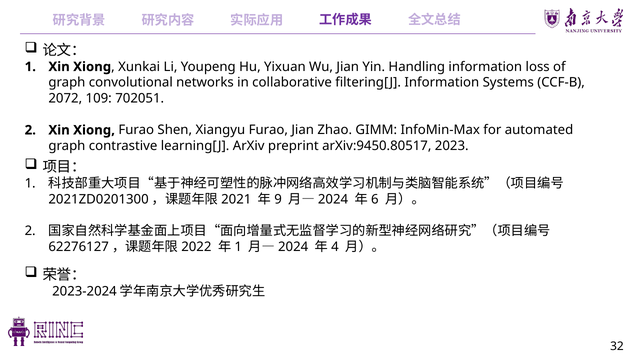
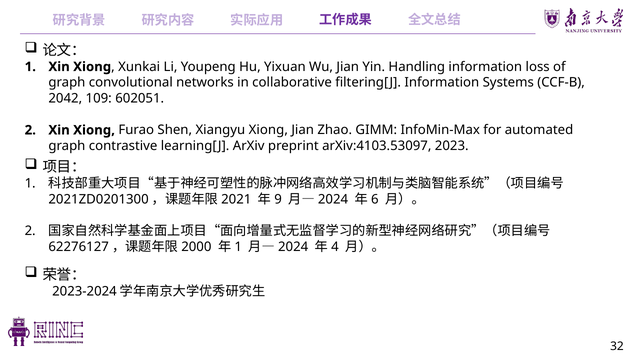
2072: 2072 -> 2042
702051: 702051 -> 602051
Xiangyu Furao: Furao -> Xiong
arXiv:9450.80517: arXiv:9450.80517 -> arXiv:4103.53097
2022: 2022 -> 2000
